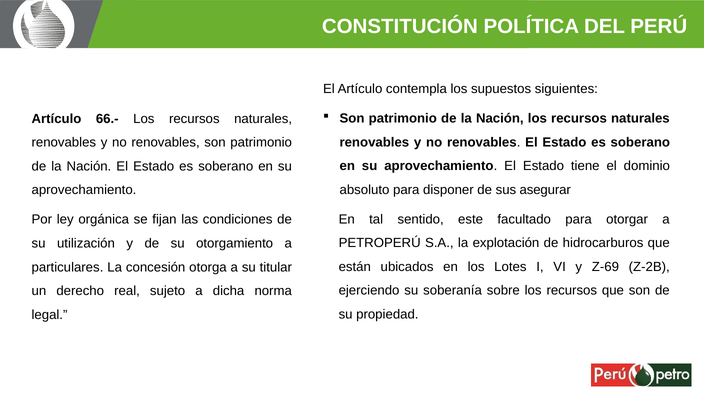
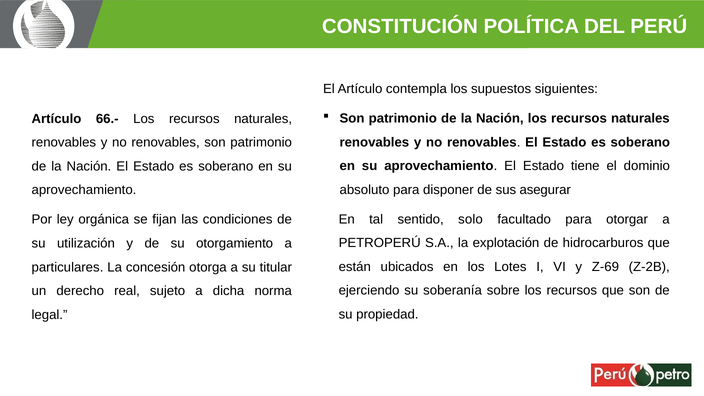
este: este -> solo
